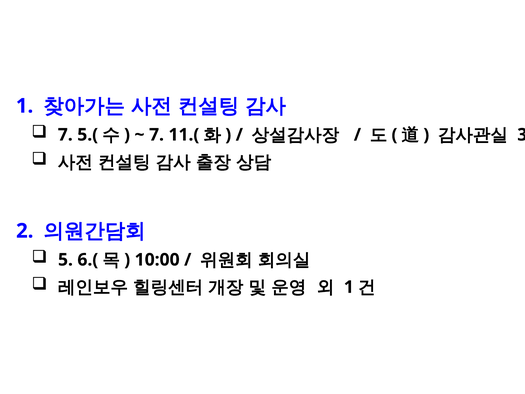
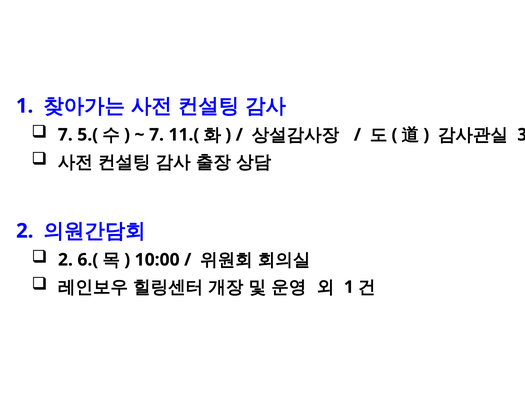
5 at (65, 260): 5 -> 2
